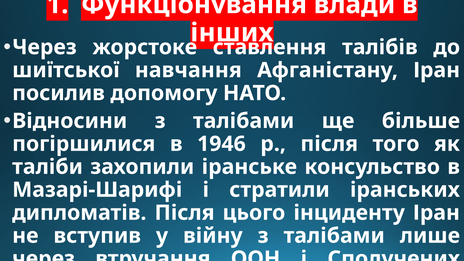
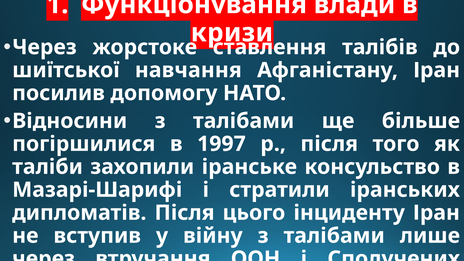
інших: інших -> кризи
1946: 1946 -> 1997
